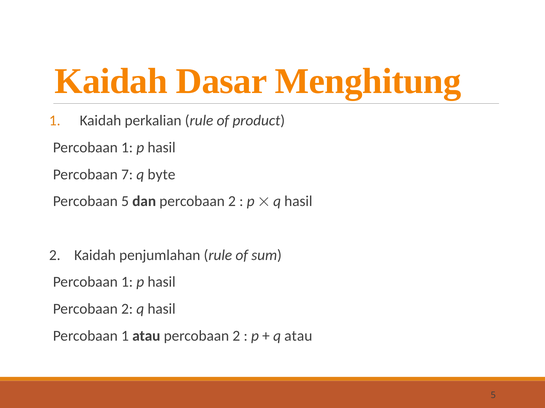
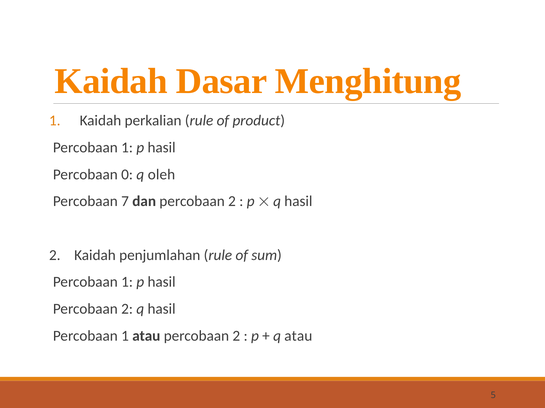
7: 7 -> 0
byte: byte -> oleh
Percobaan 5: 5 -> 7
